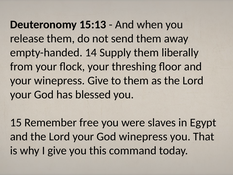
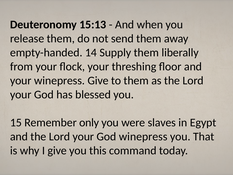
free: free -> only
